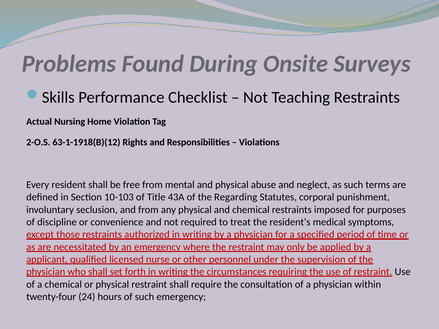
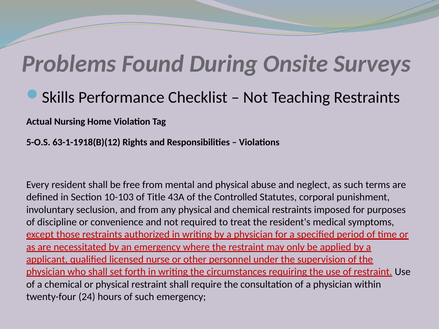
2-O.S: 2-O.S -> 5-O.S
Regarding: Regarding -> Controlled
